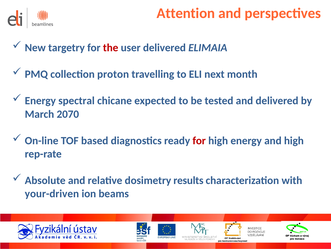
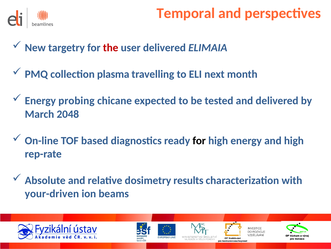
Attention: Attention -> Temporal
proton: proton -> plasma
spectral: spectral -> probing
2070: 2070 -> 2048
for at (199, 140) colour: red -> black
